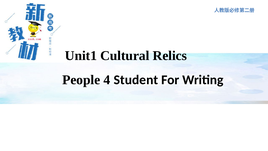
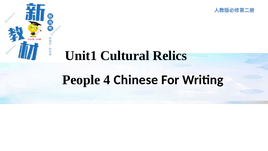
Student: Student -> Chinese
